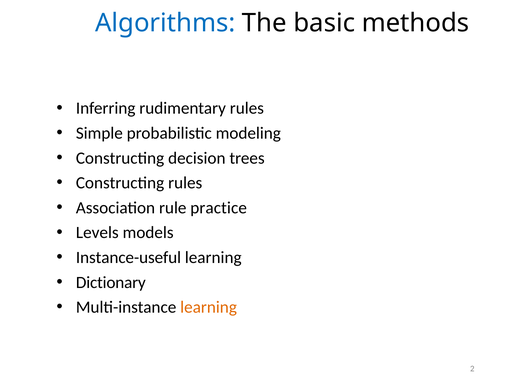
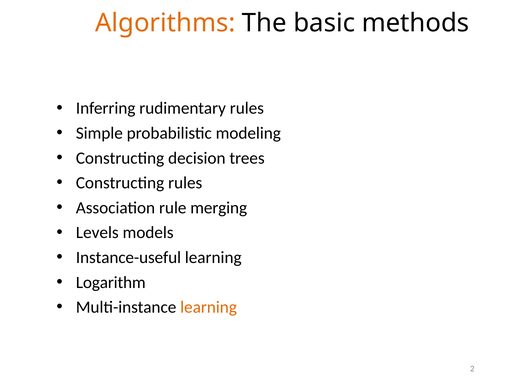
Algorithms colour: blue -> orange
practice: practice -> merging
Dictionary: Dictionary -> Logarithm
